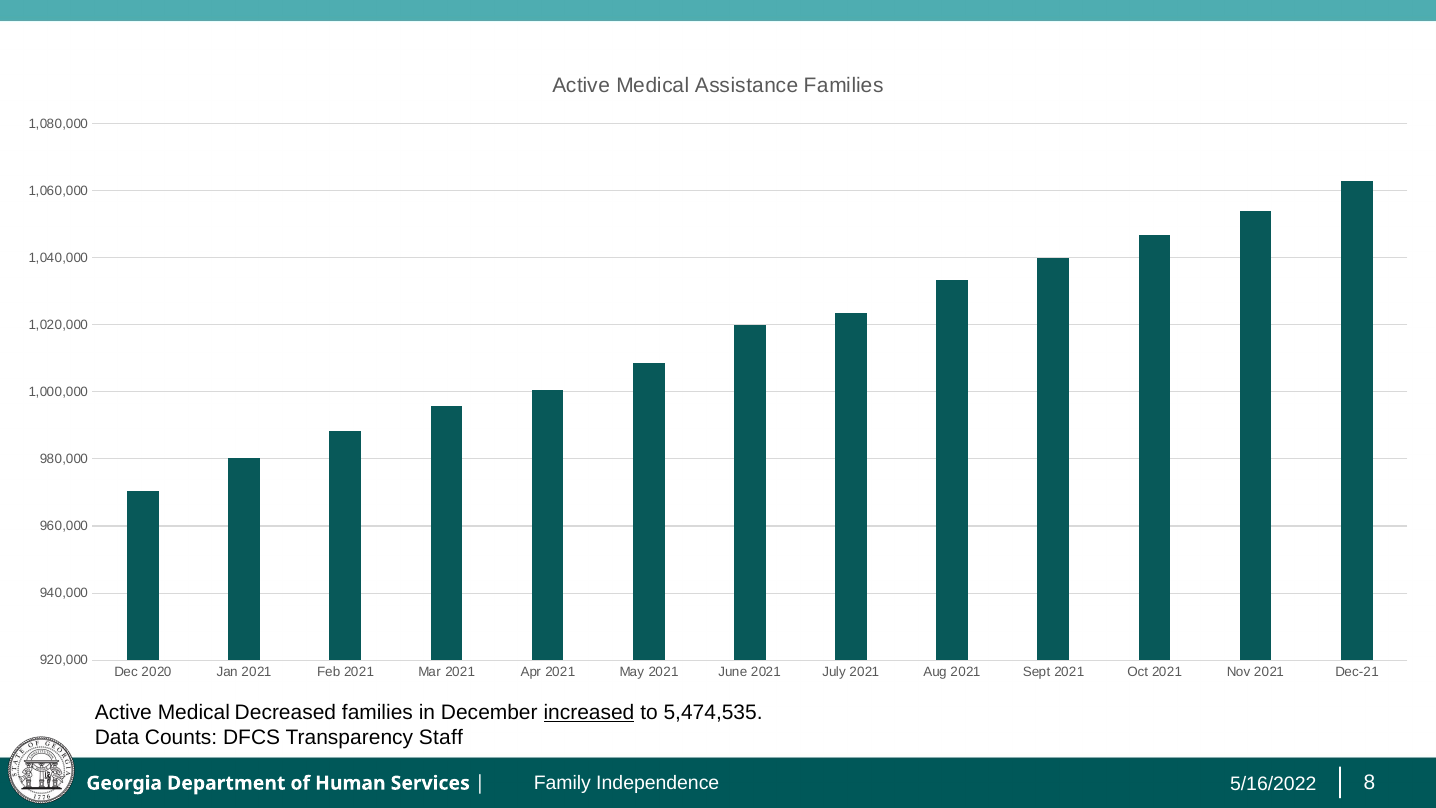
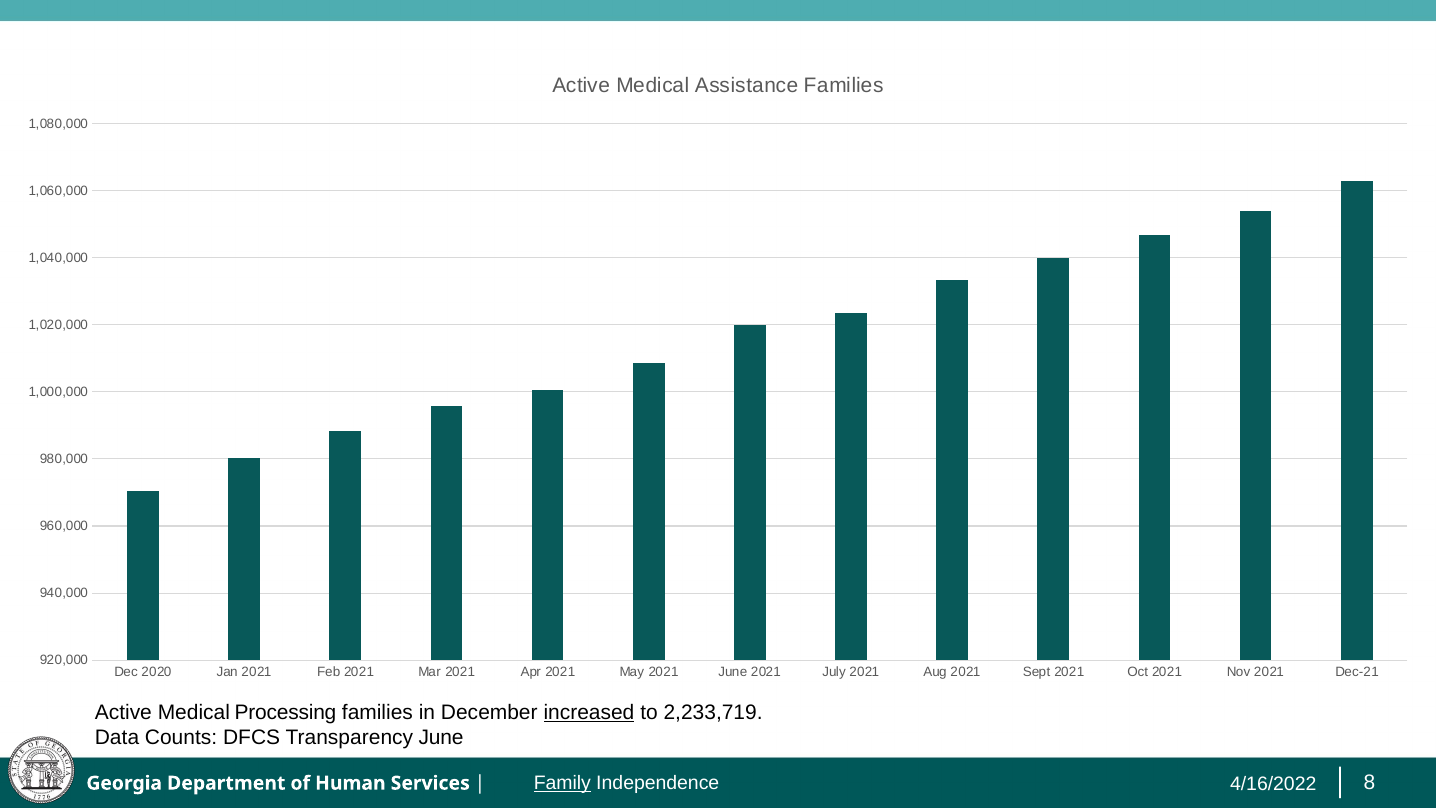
Decreased: Decreased -> Processing
5,474,535: 5,474,535 -> 2,233,719
Transparency Staff: Staff -> June
Family underline: none -> present
5/16/2022: 5/16/2022 -> 4/16/2022
